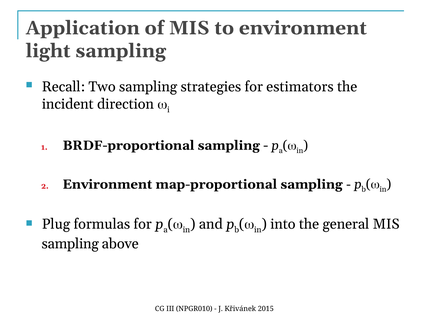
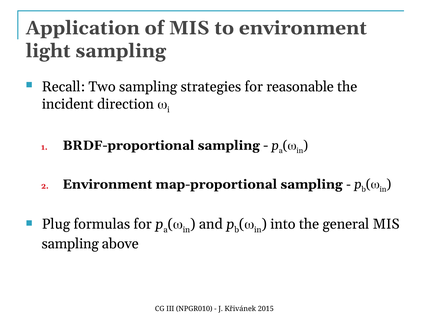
estimators: estimators -> reasonable
